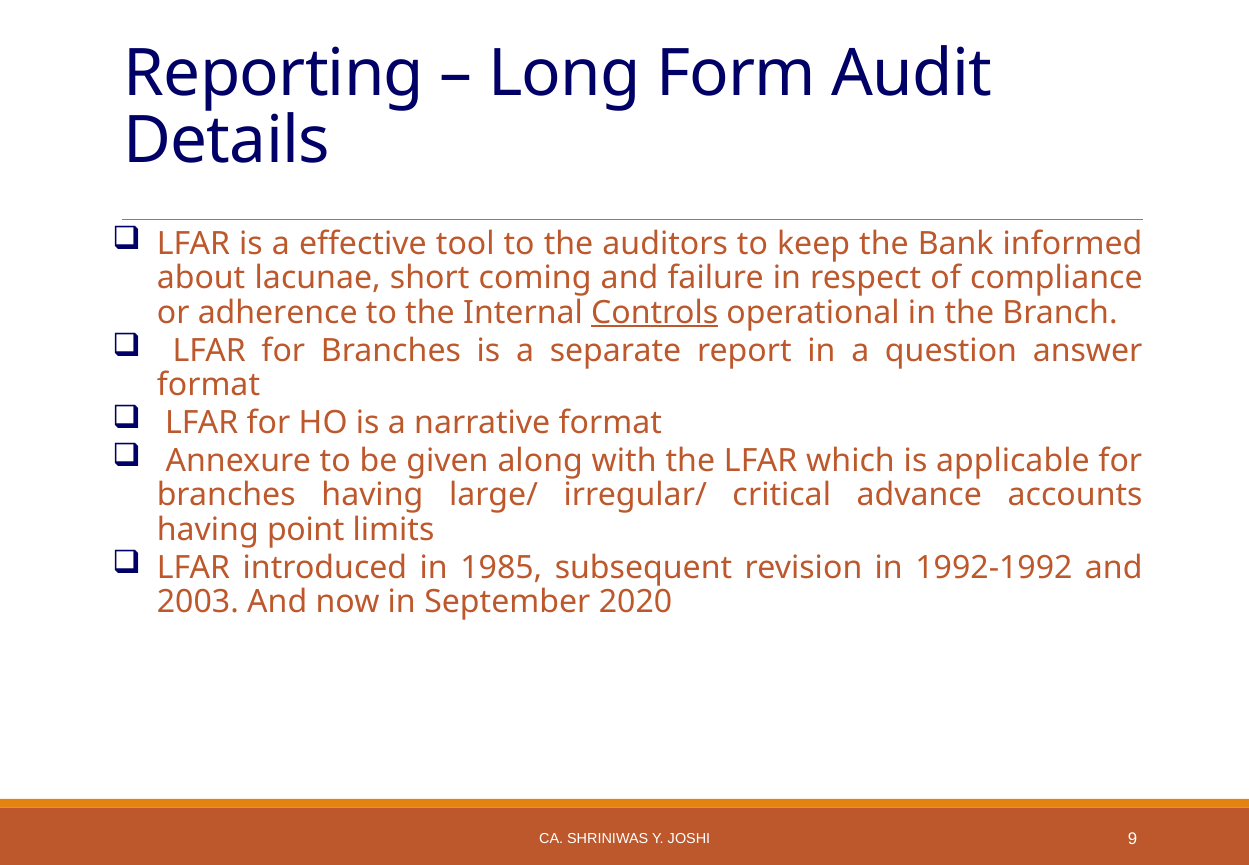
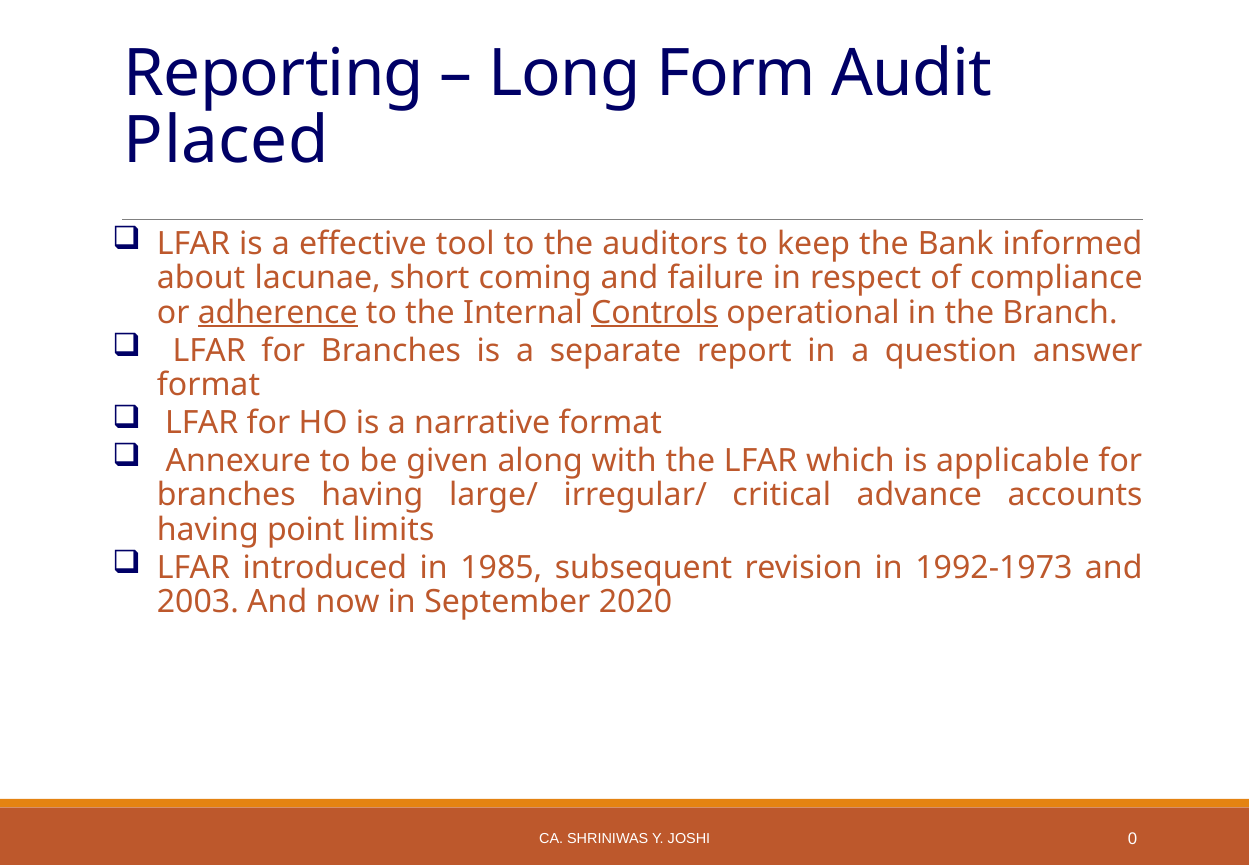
Details: Details -> Placed
adherence underline: none -> present
1992-1992: 1992-1992 -> 1992-1973
9: 9 -> 0
